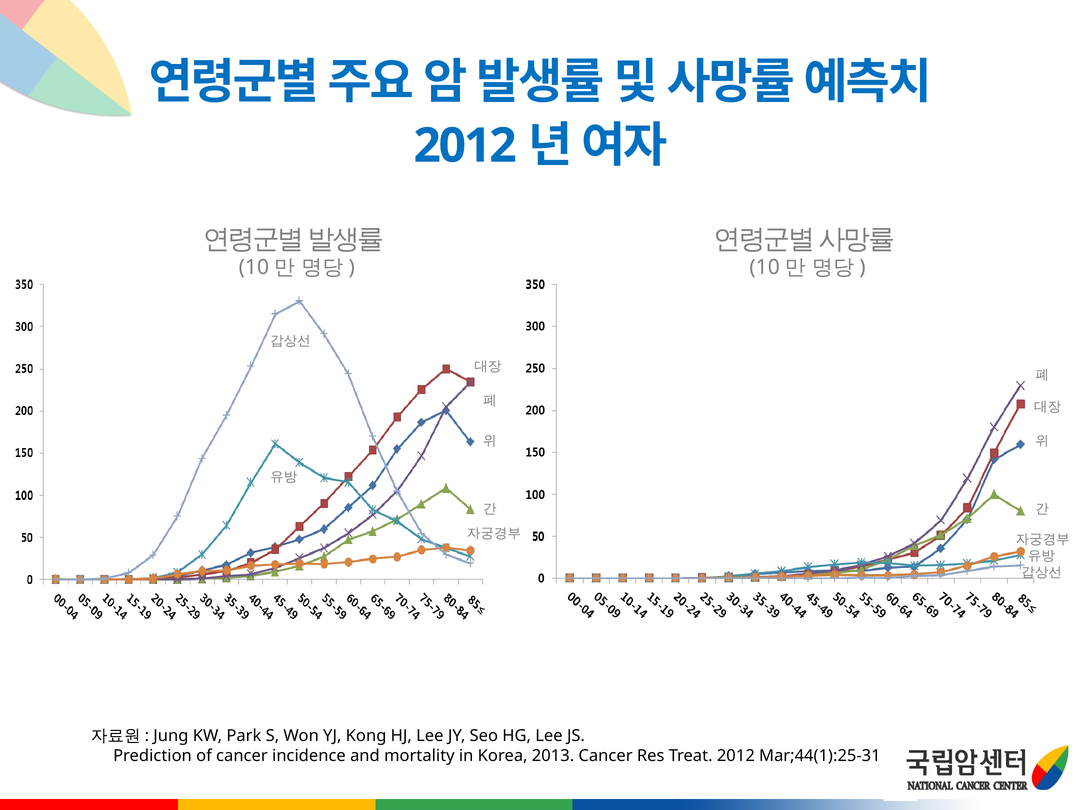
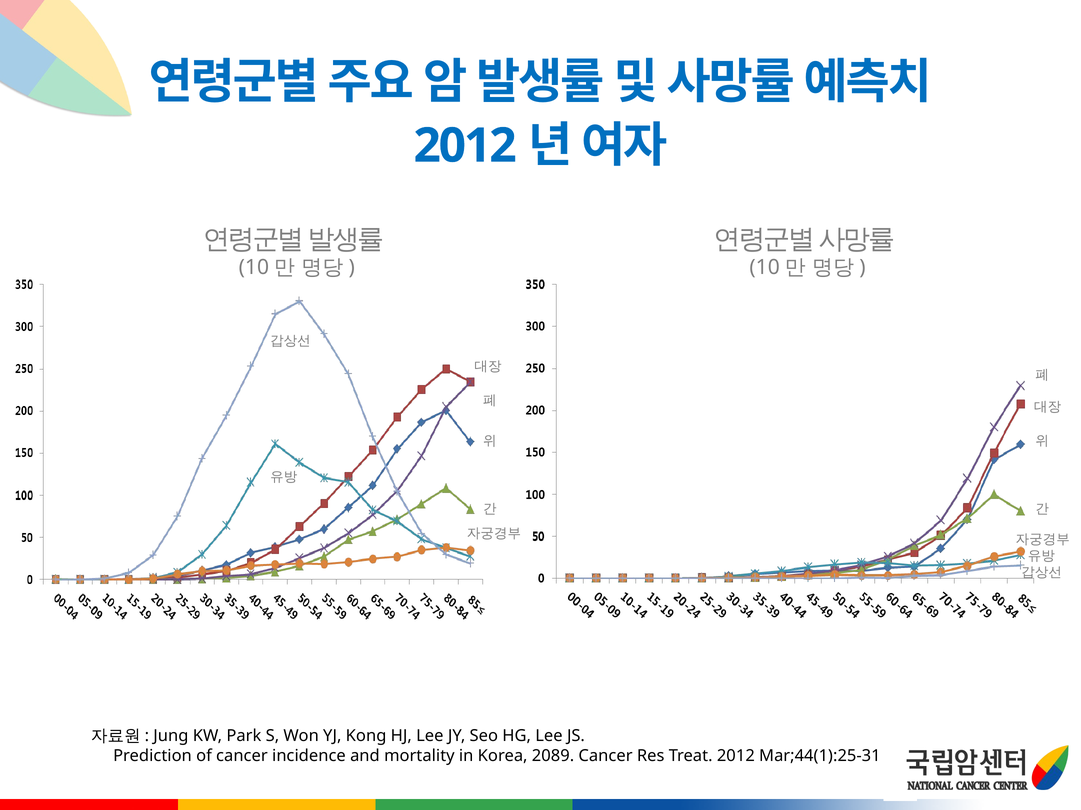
2013: 2013 -> 2089
